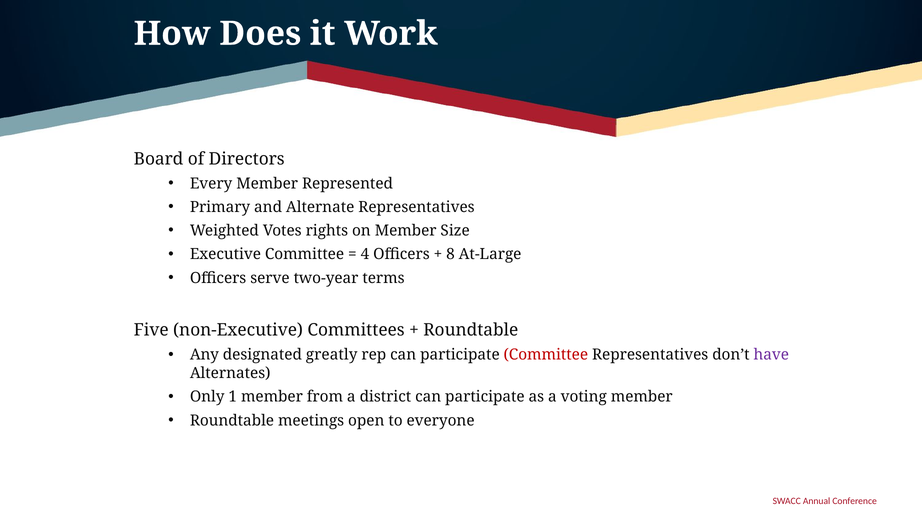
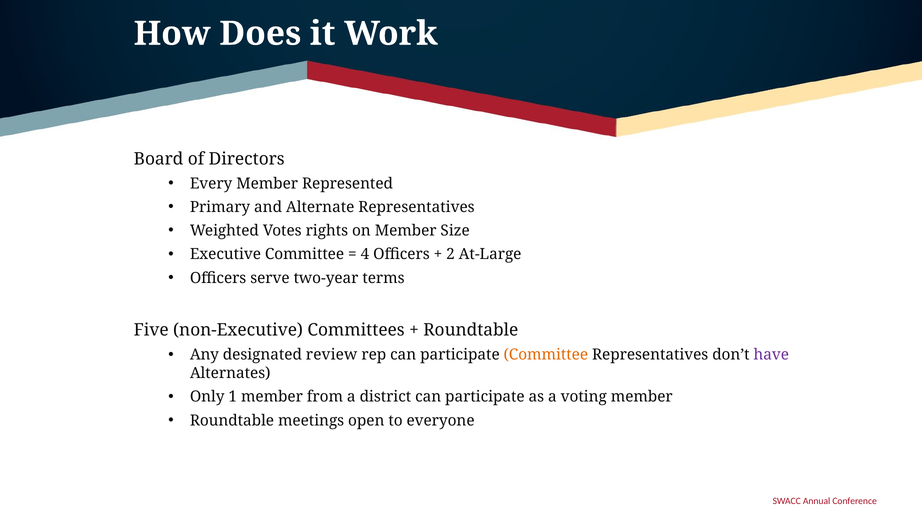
8: 8 -> 2
greatly: greatly -> review
Committee at (546, 355) colour: red -> orange
